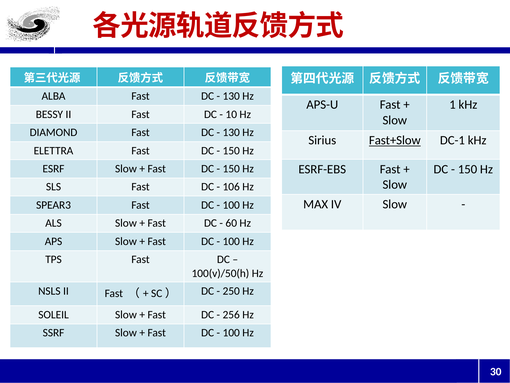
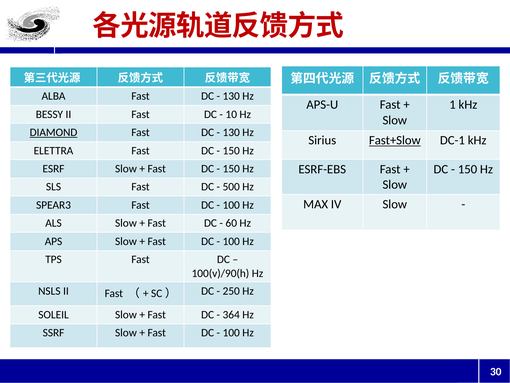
DIAMOND underline: none -> present
106: 106 -> 500
100(v)/50(h: 100(v)/50(h -> 100(v)/90(h
256: 256 -> 364
